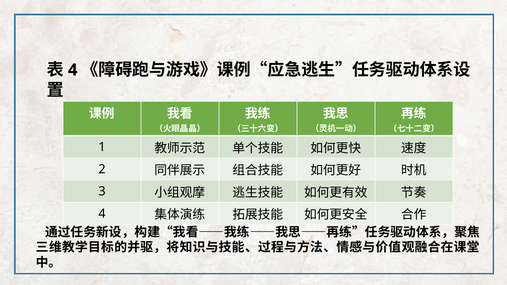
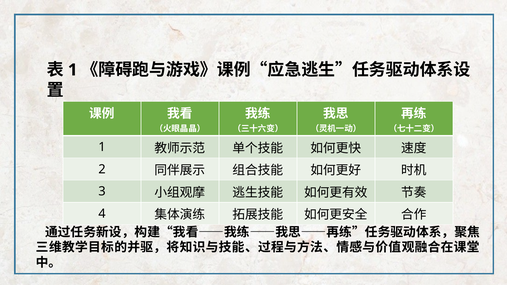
4 at (73, 70): 4 -> 1
